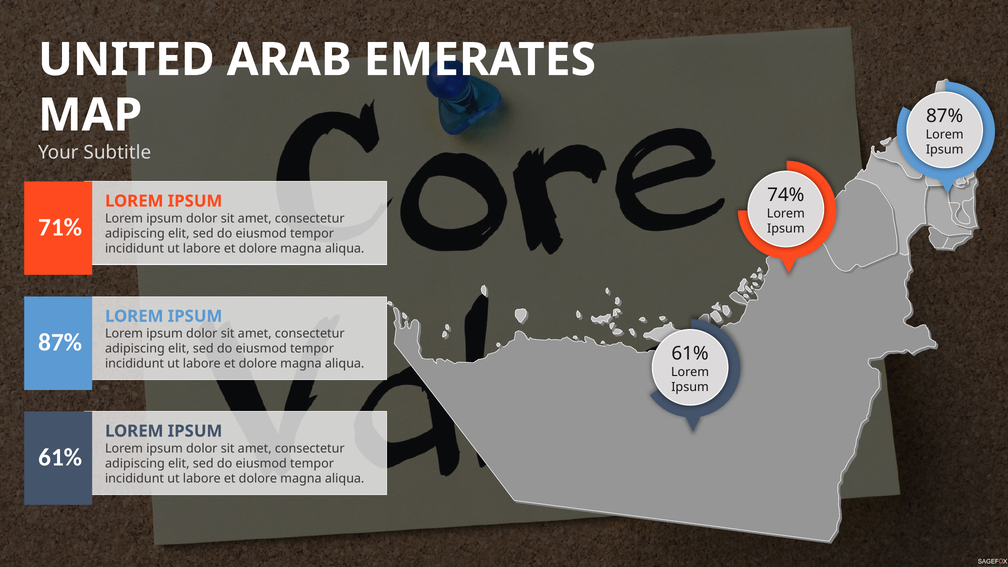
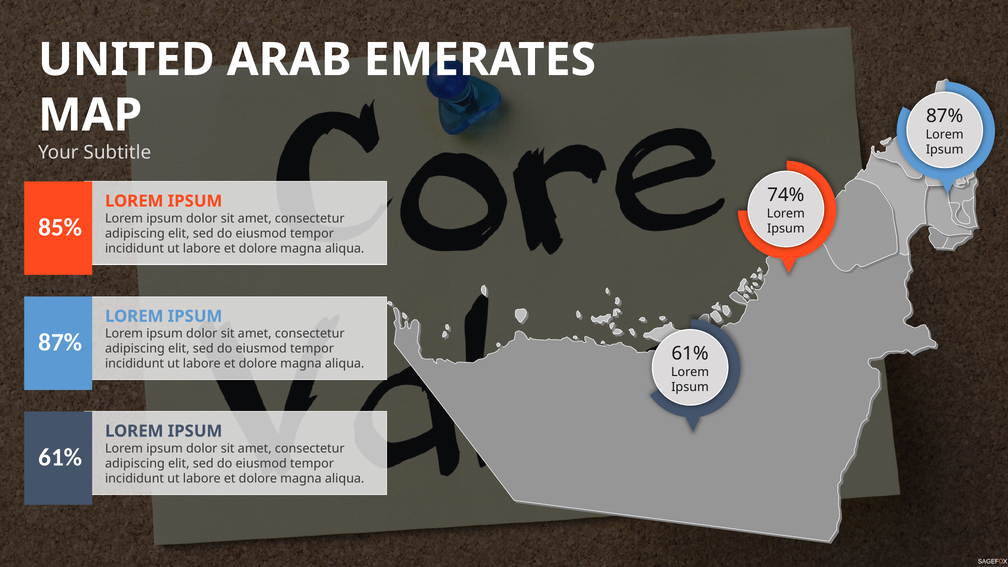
71%: 71% -> 85%
